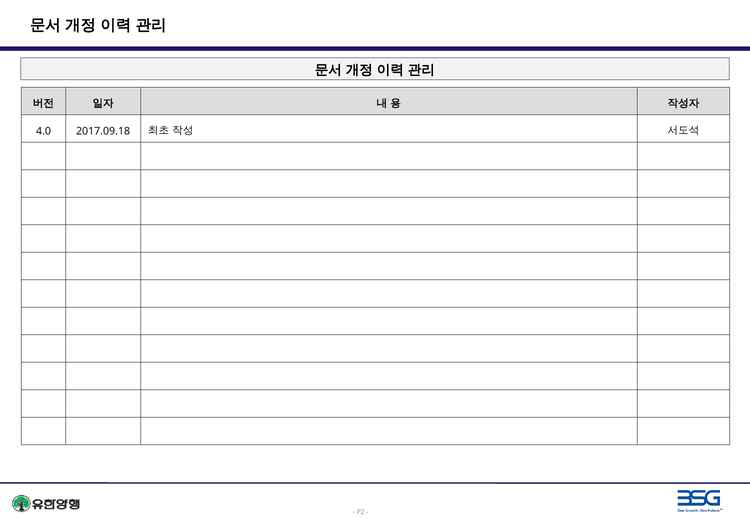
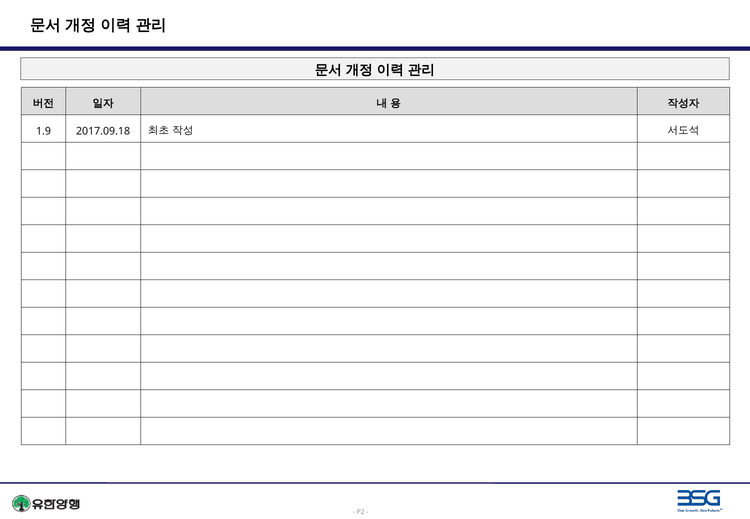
4.0: 4.0 -> 1.9
